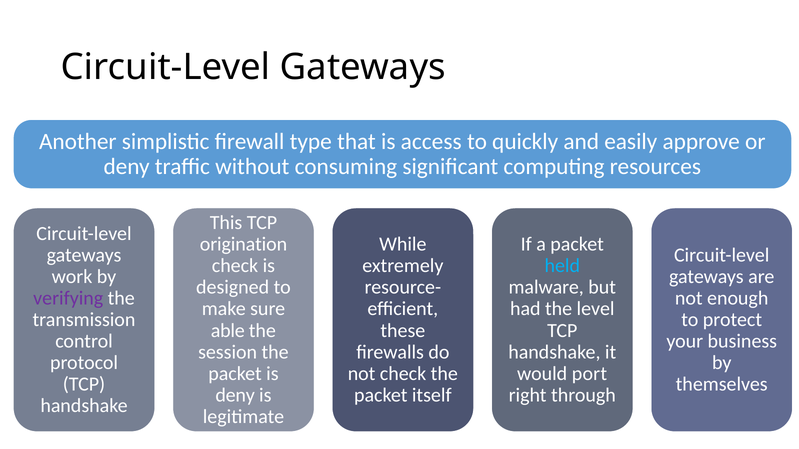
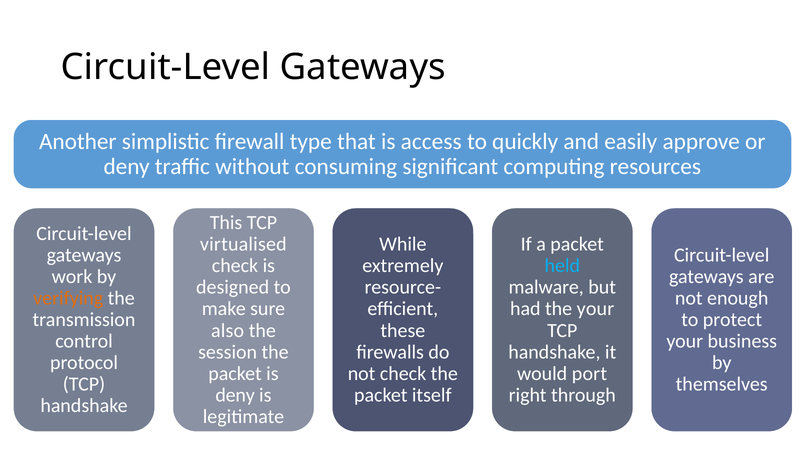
origination: origination -> virtualised
verifying colour: purple -> orange
the level: level -> your
able: able -> also
